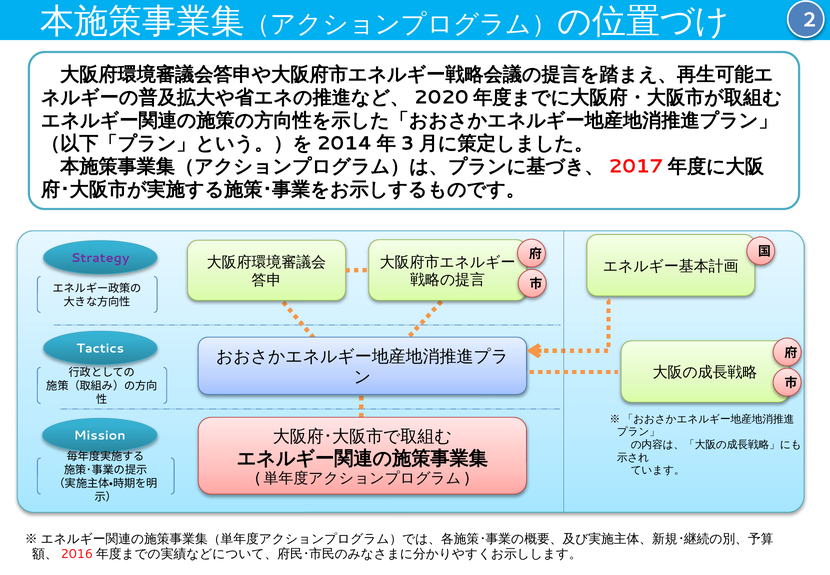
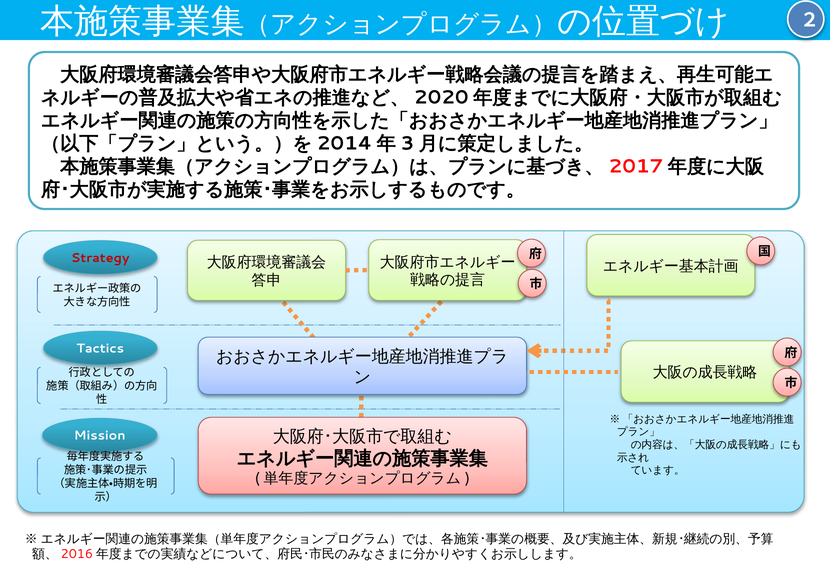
Strategy colour: purple -> red
